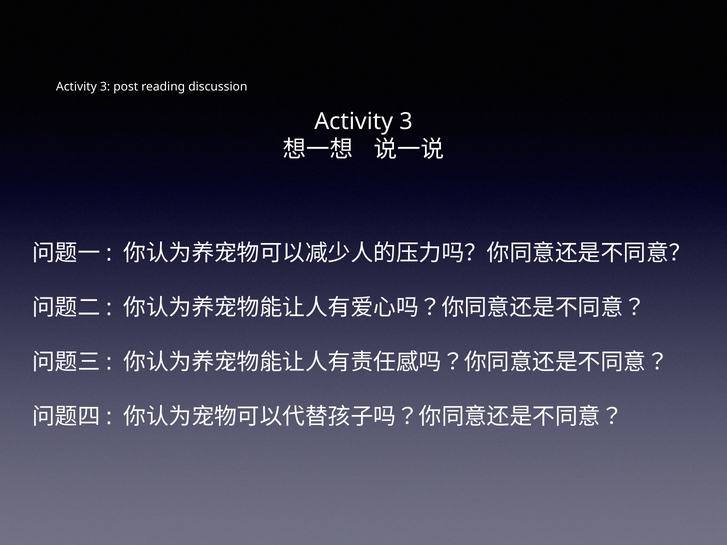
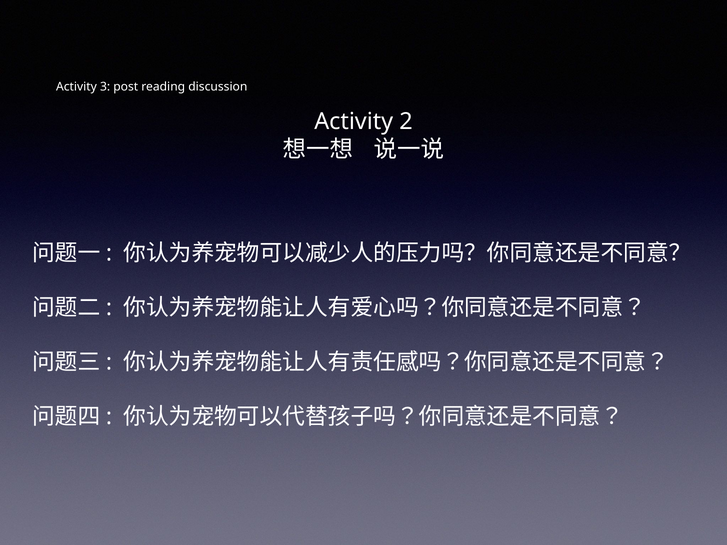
3 at (406, 121): 3 -> 2
